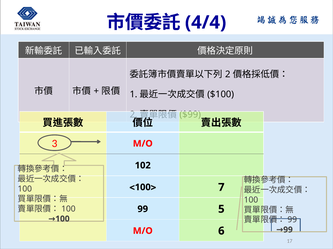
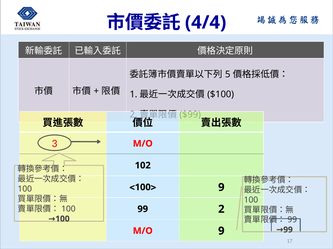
2 at (228, 75): 2 -> 5
7 at (221, 188): 7 -> 9
99 5: 5 -> 2
M/O 6: 6 -> 9
